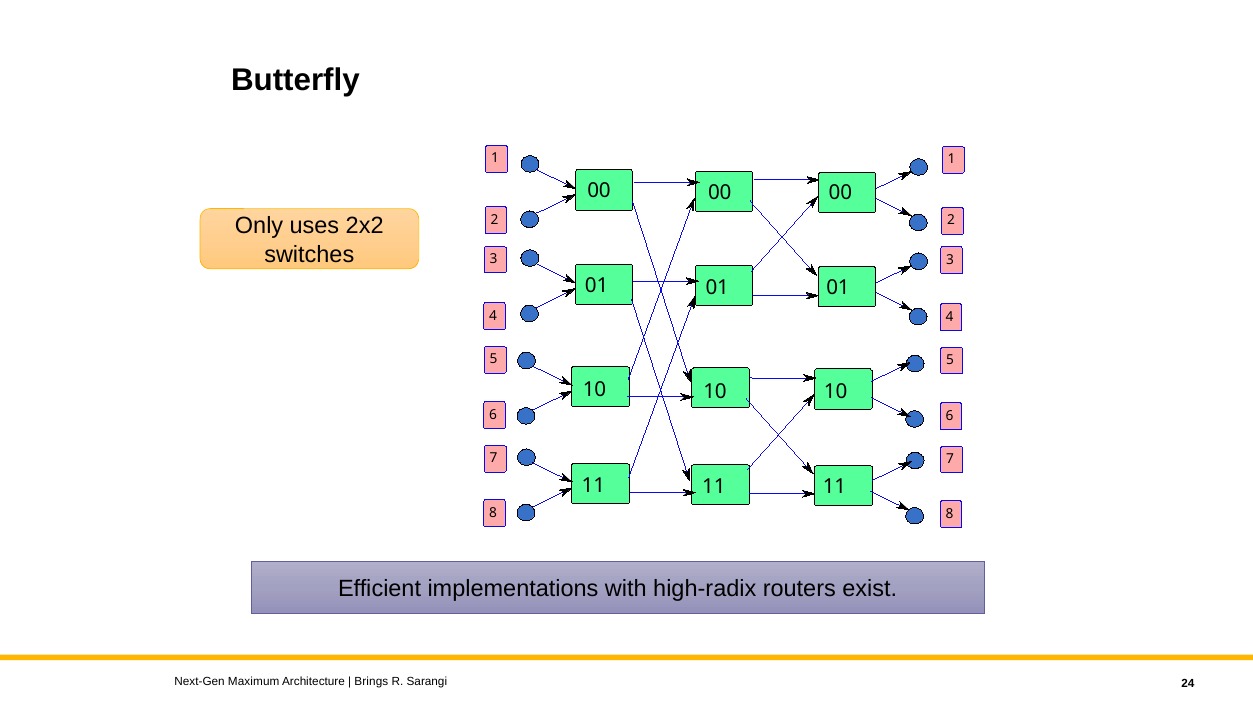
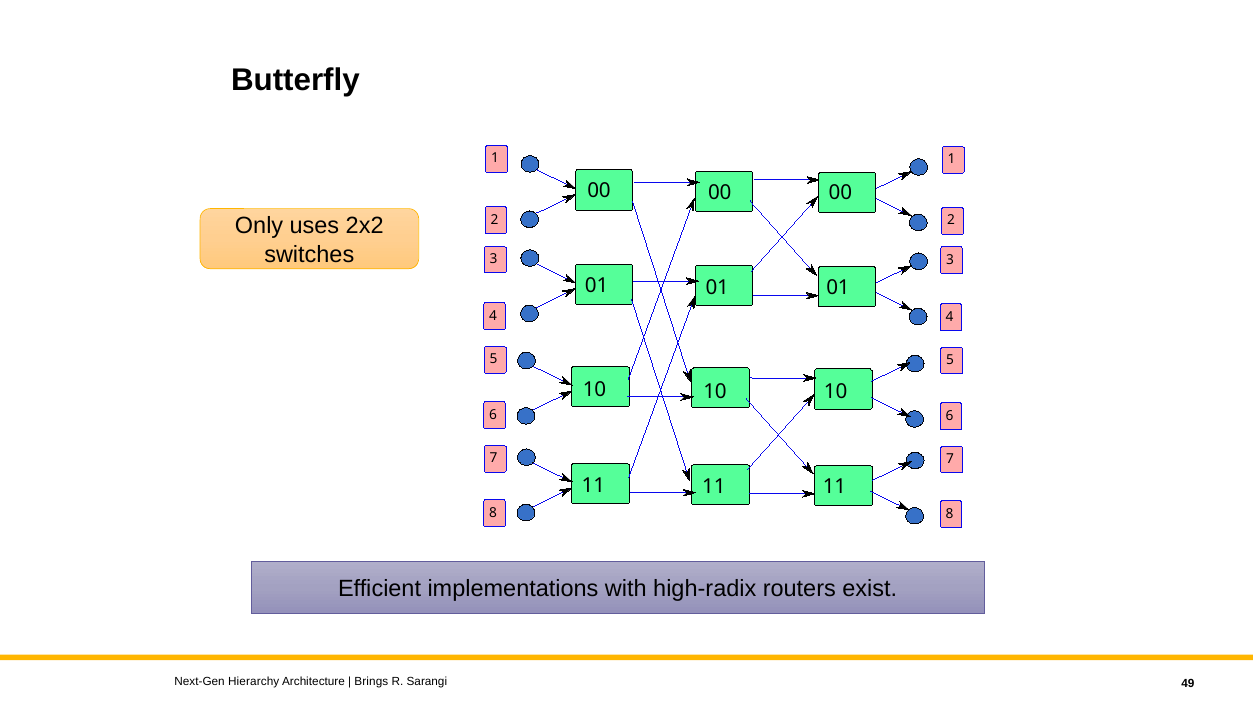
Maximum: Maximum -> Hierarchy
24: 24 -> 49
